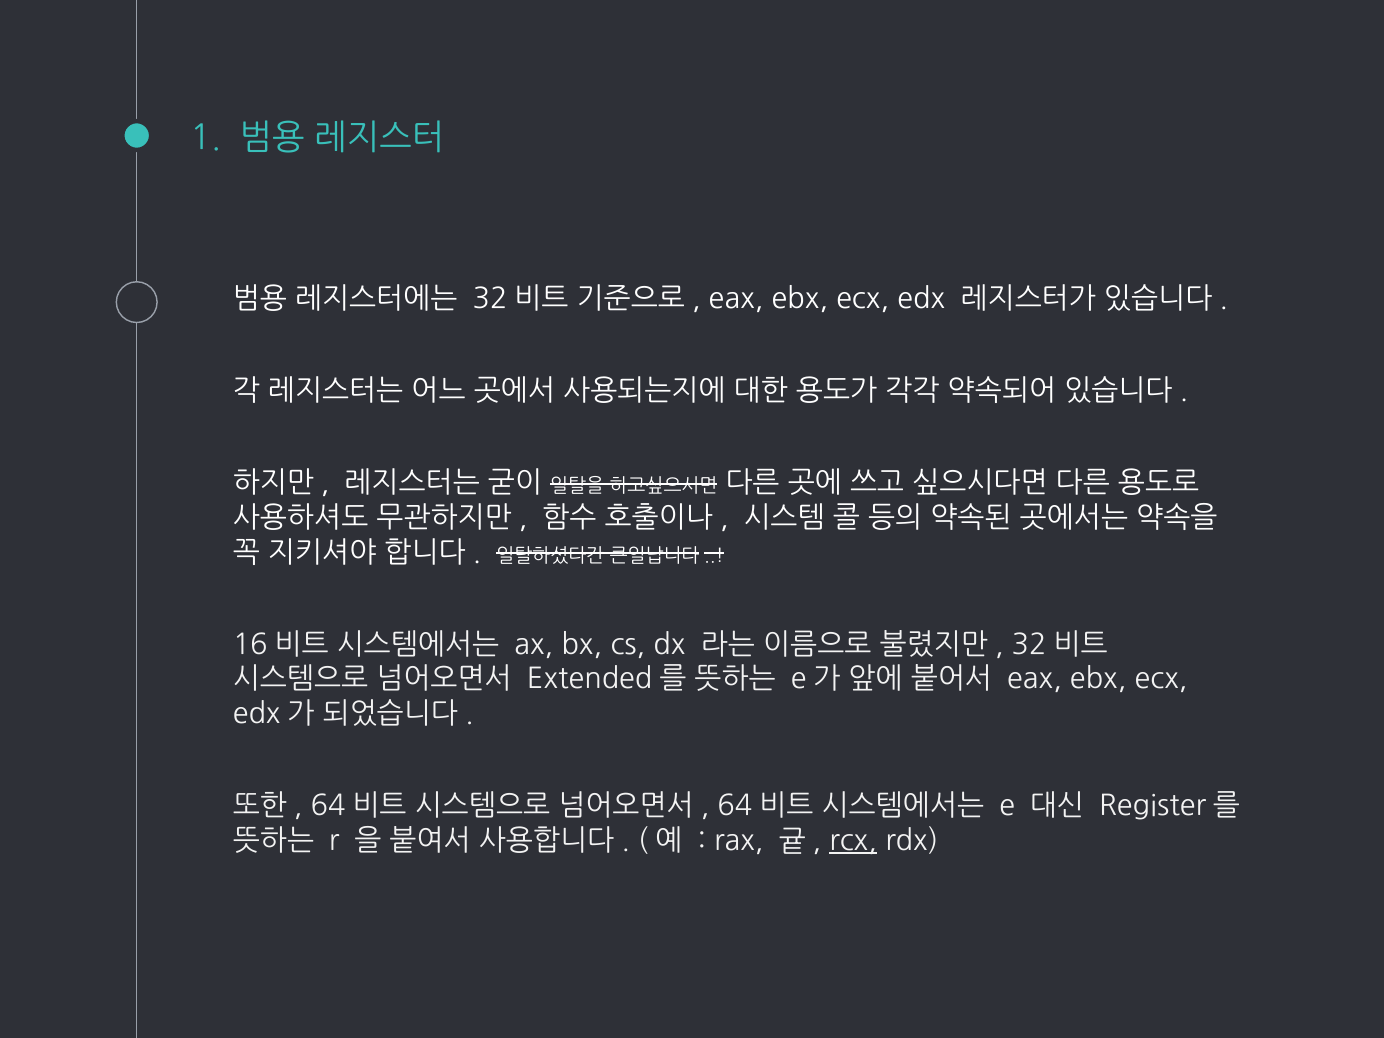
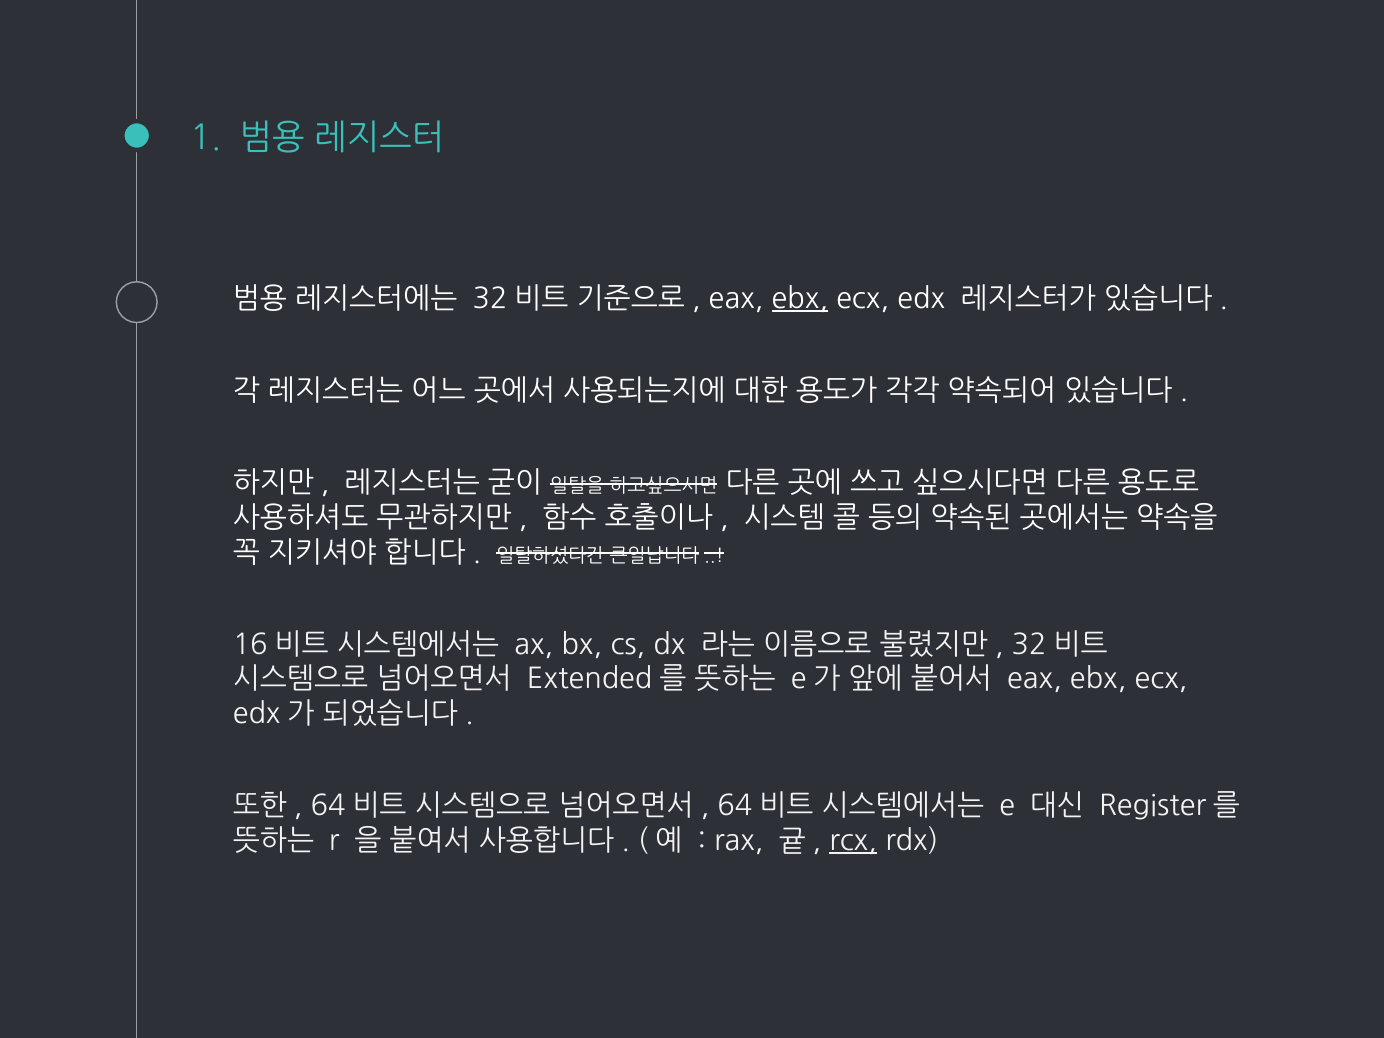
ebx at (800, 299) underline: none -> present
